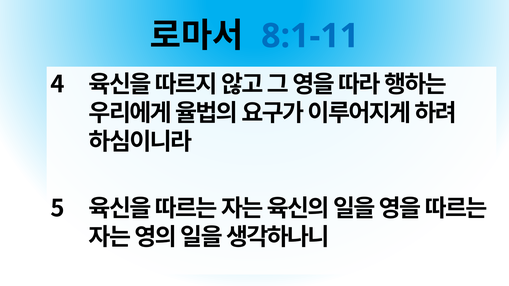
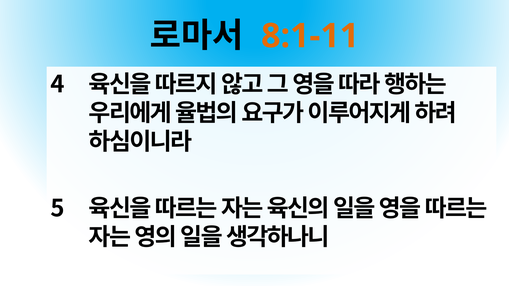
8:1-11 colour: blue -> orange
